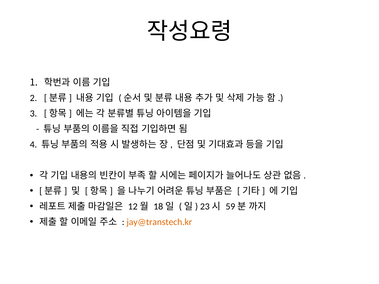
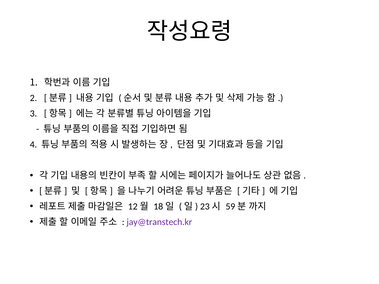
jay@transtech.kr colour: orange -> purple
